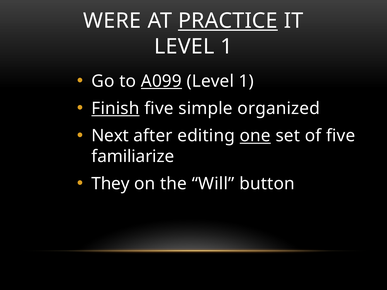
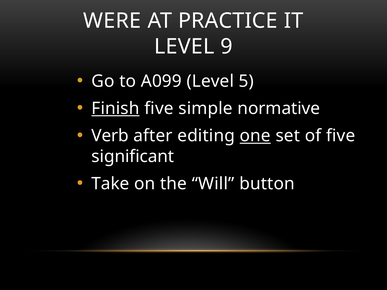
PRACTICE underline: present -> none
1 at (227, 47): 1 -> 9
A099 underline: present -> none
1 at (246, 81): 1 -> 5
organized: organized -> normative
Next: Next -> Verb
familiarize: familiarize -> significant
They: They -> Take
